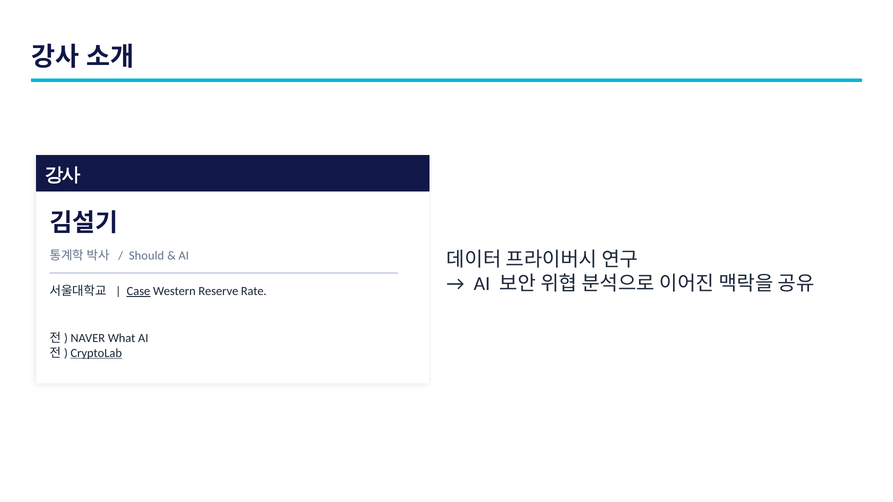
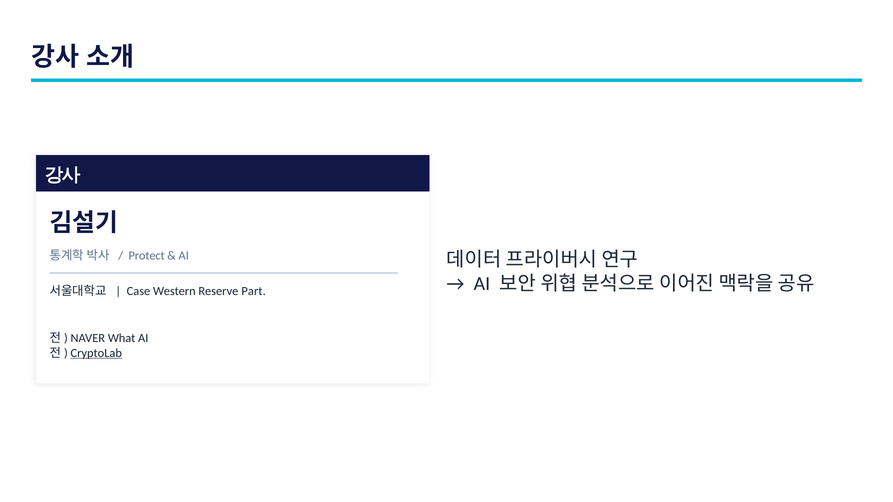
Should: Should -> Protect
Case underline: present -> none
Rate: Rate -> Part
